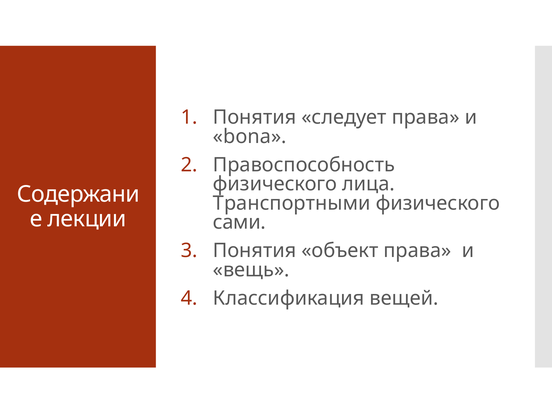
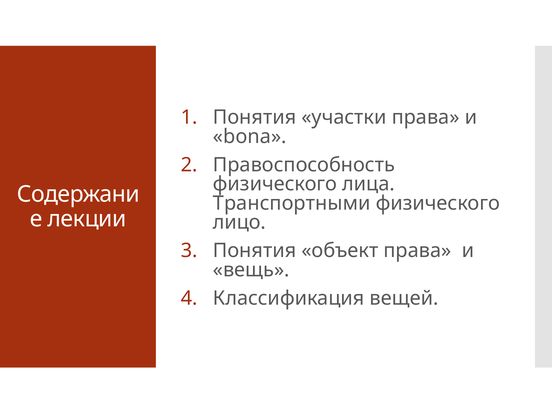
следует: следует -> участки
сами: сами -> лицо
